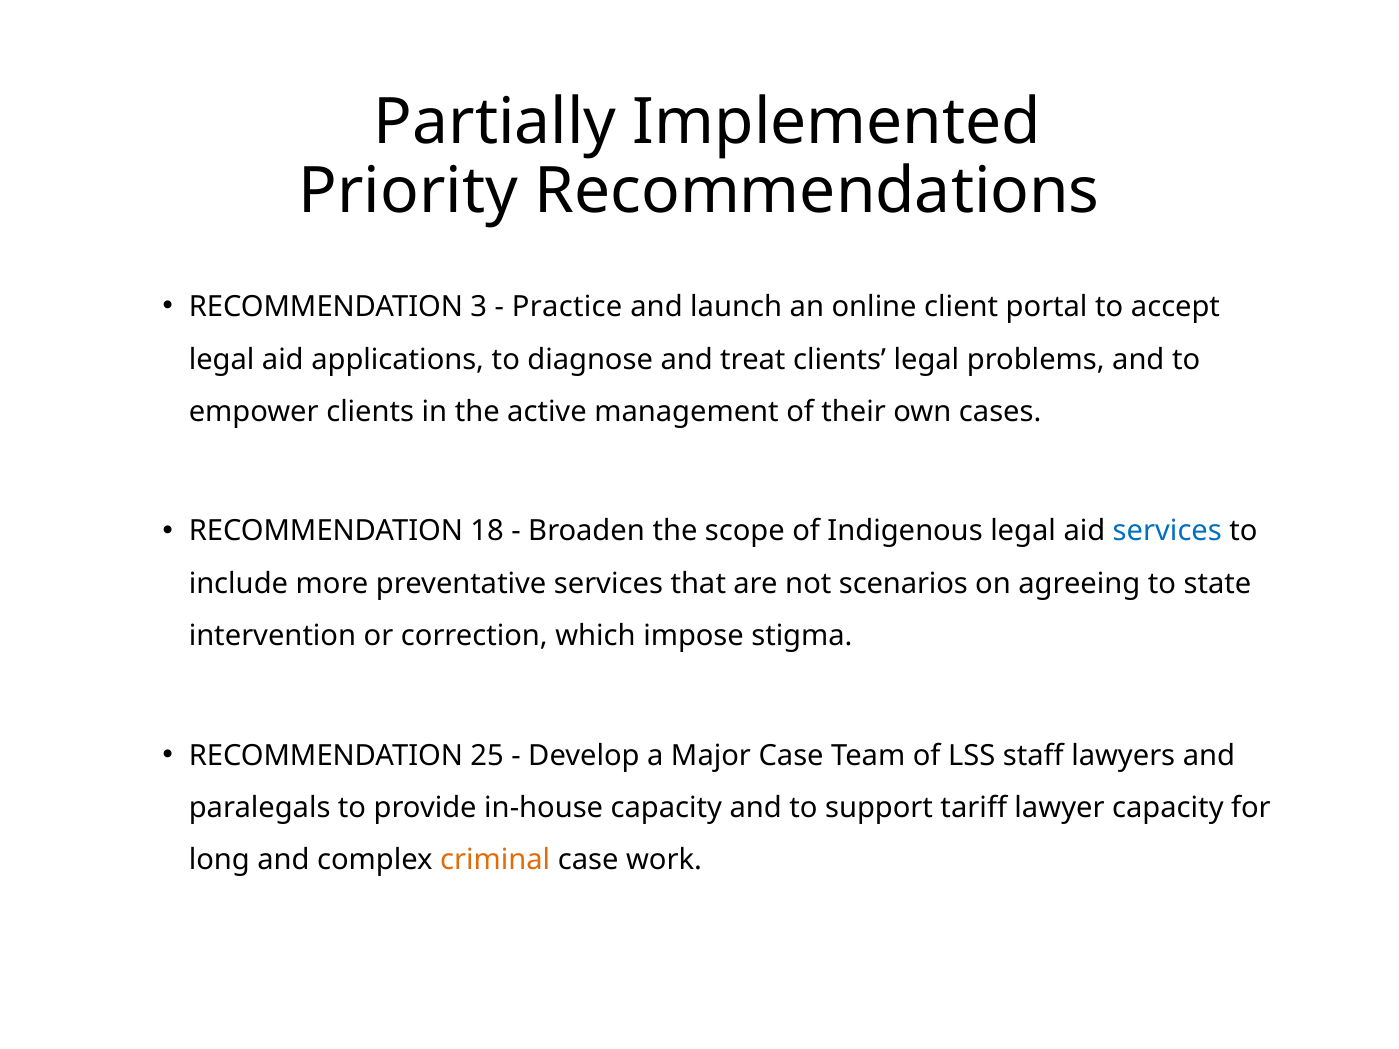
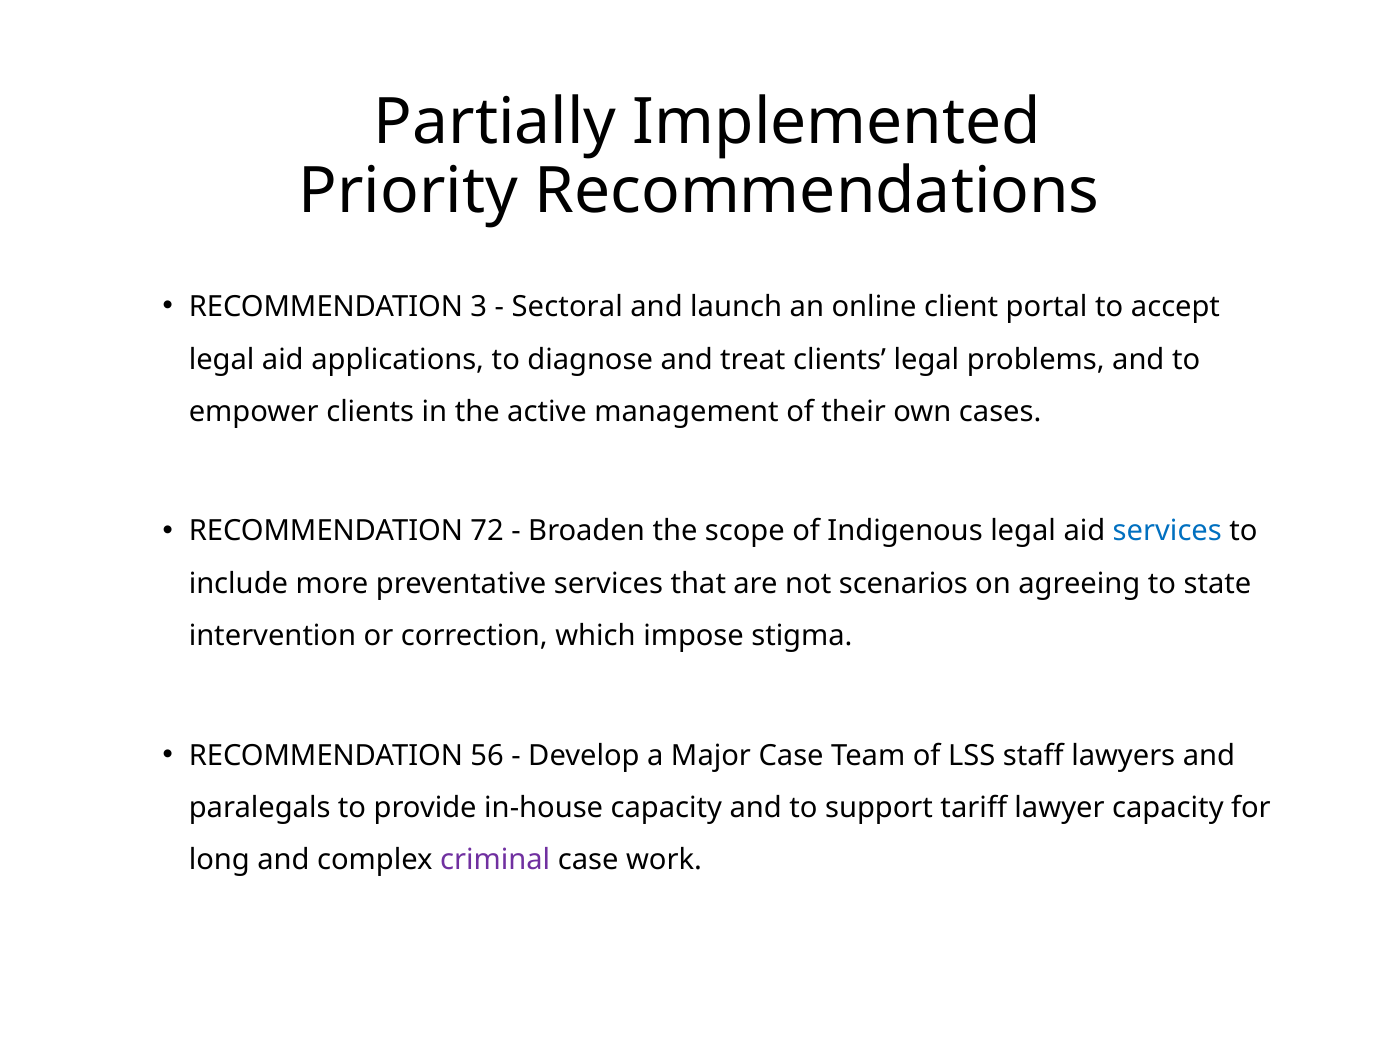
Practice: Practice -> Sectoral
18: 18 -> 72
25: 25 -> 56
criminal colour: orange -> purple
